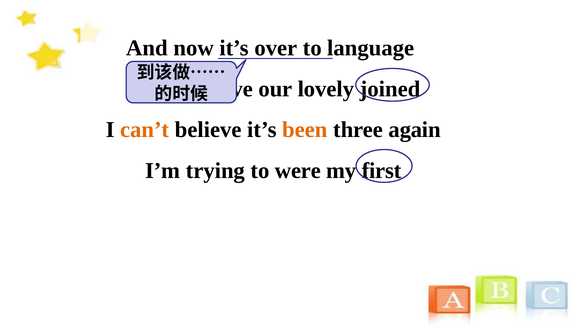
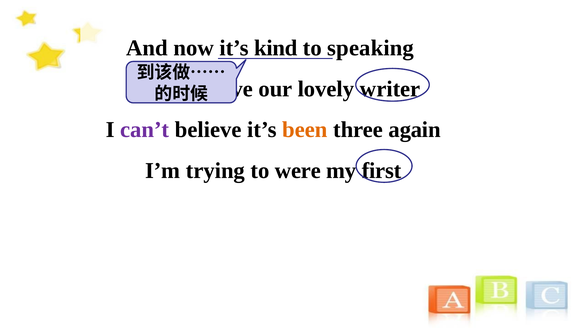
over: over -> kind
language: language -> speaking
joined: joined -> writer
can’t colour: orange -> purple
